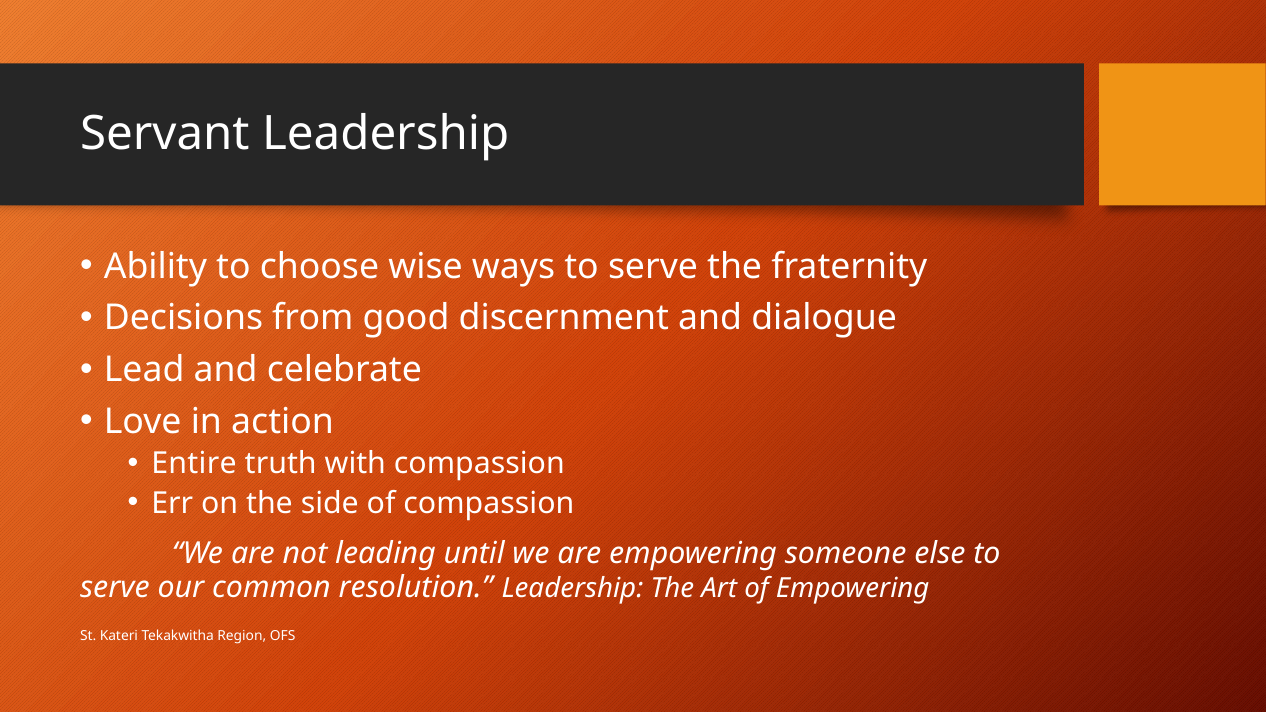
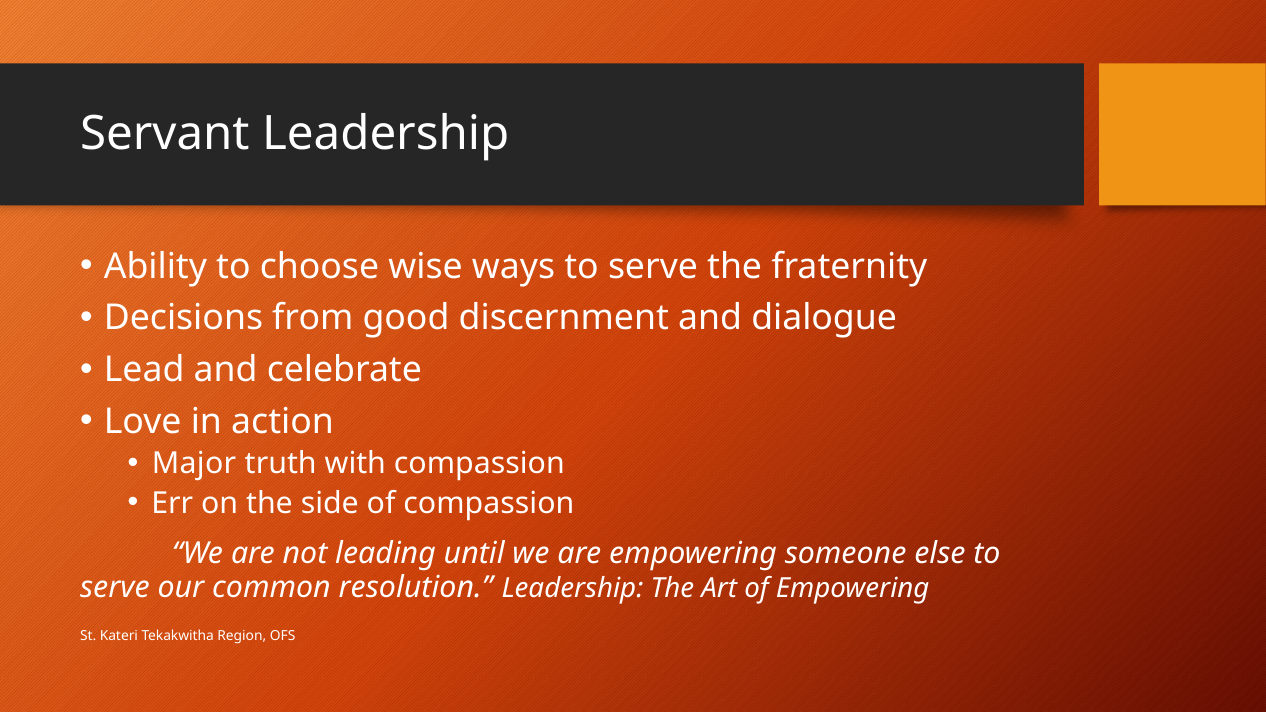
Entire: Entire -> Major
